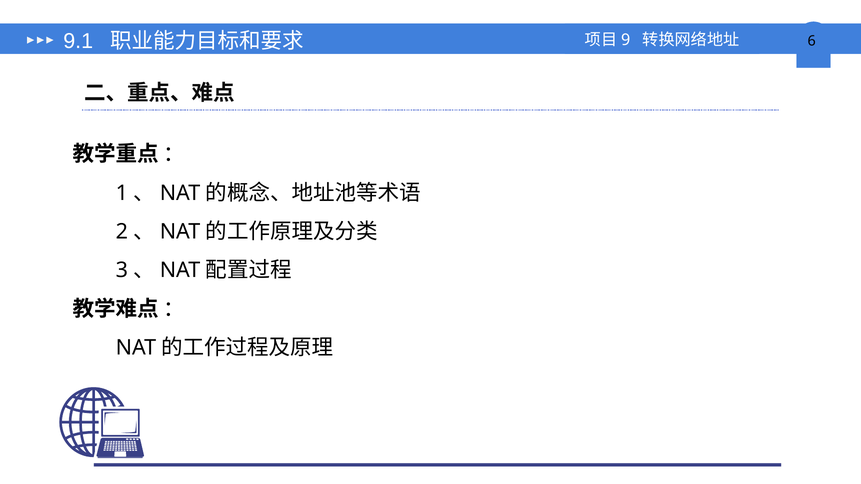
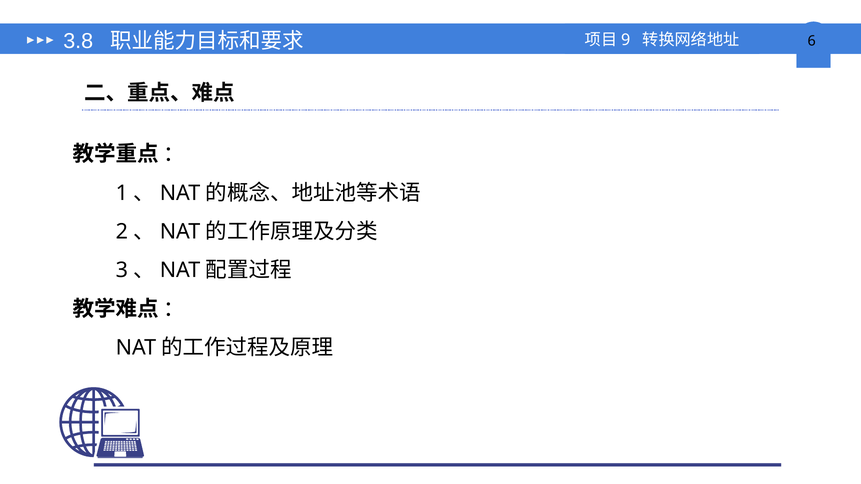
9.1: 9.1 -> 3.8
